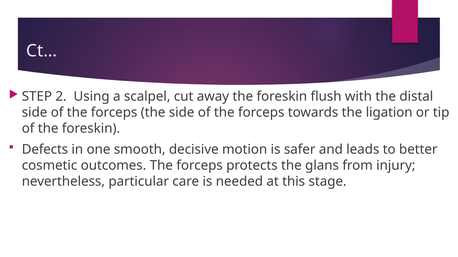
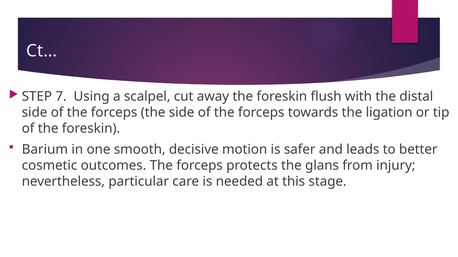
2: 2 -> 7
Defects: Defects -> Barium
